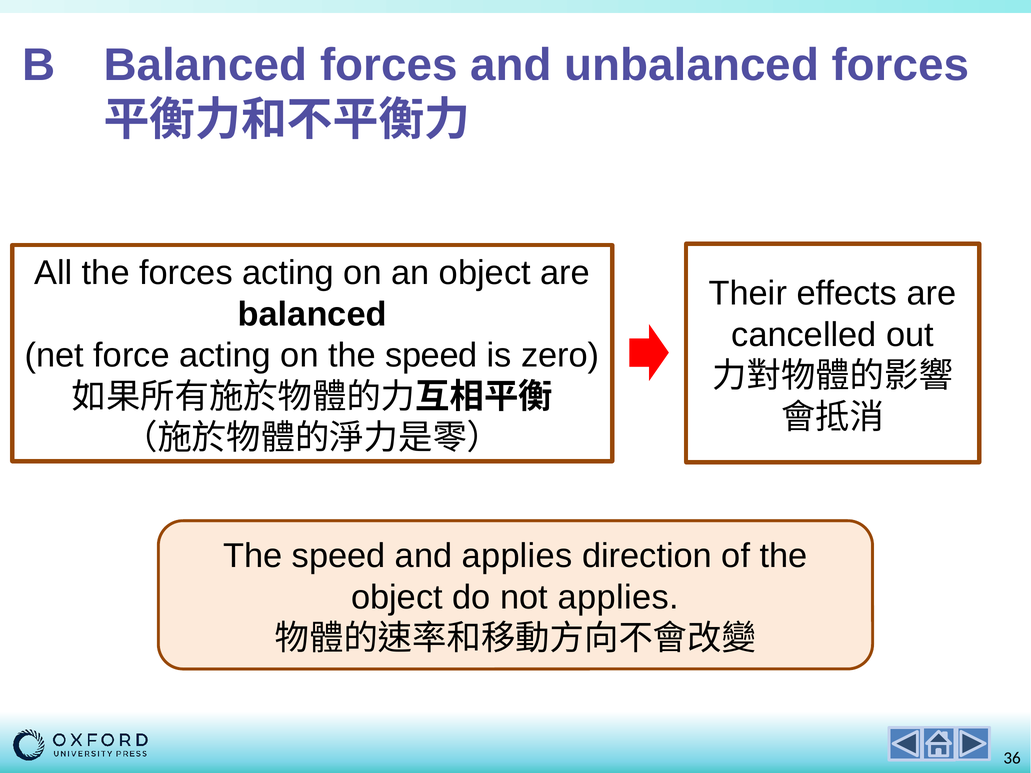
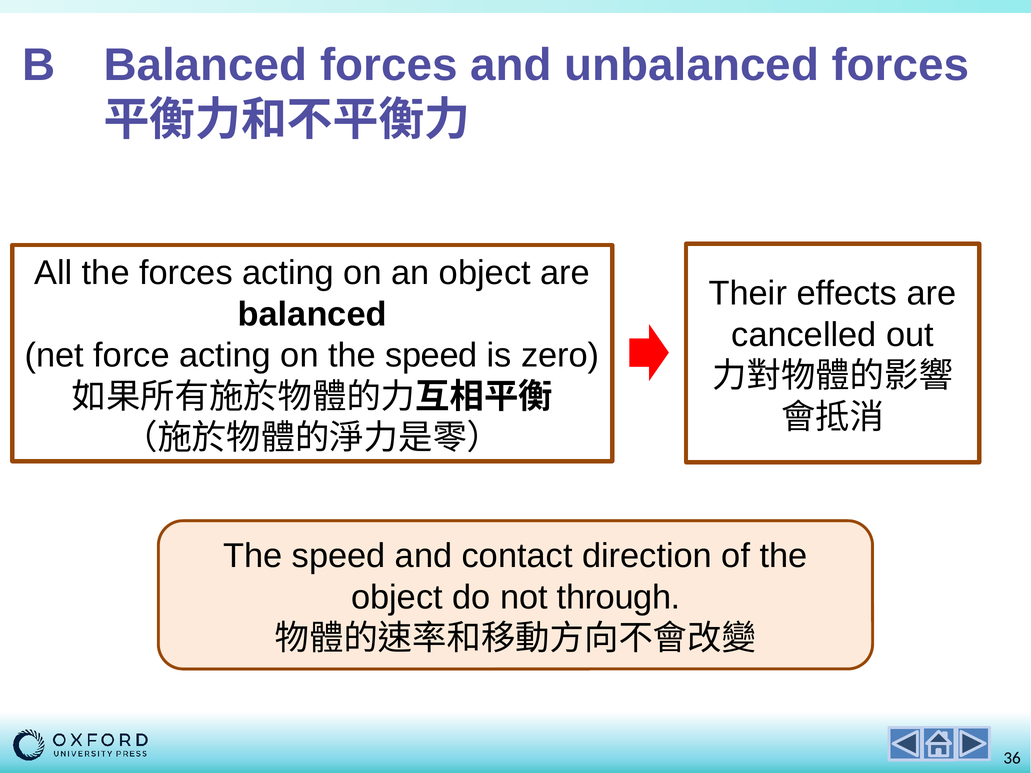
and applies: applies -> contact
not applies: applies -> through
